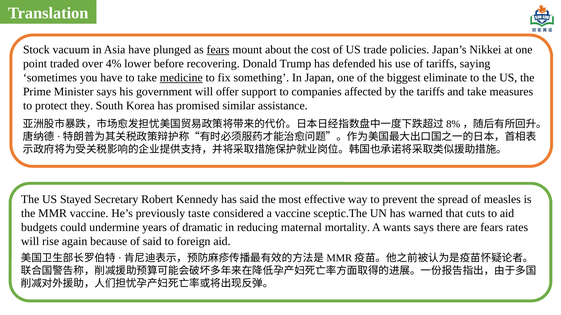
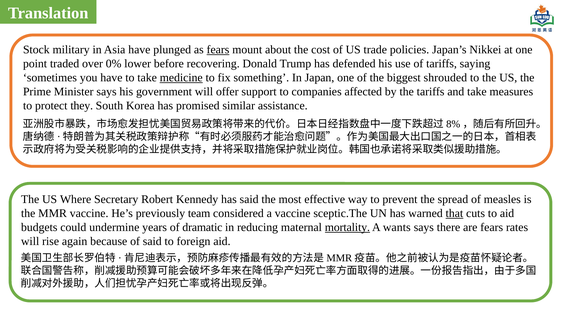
vacuum: vacuum -> military
4%: 4% -> 0%
eliminate: eliminate -> shrouded
Stayed: Stayed -> Where
taste: taste -> team
that underline: none -> present
mortality underline: none -> present
